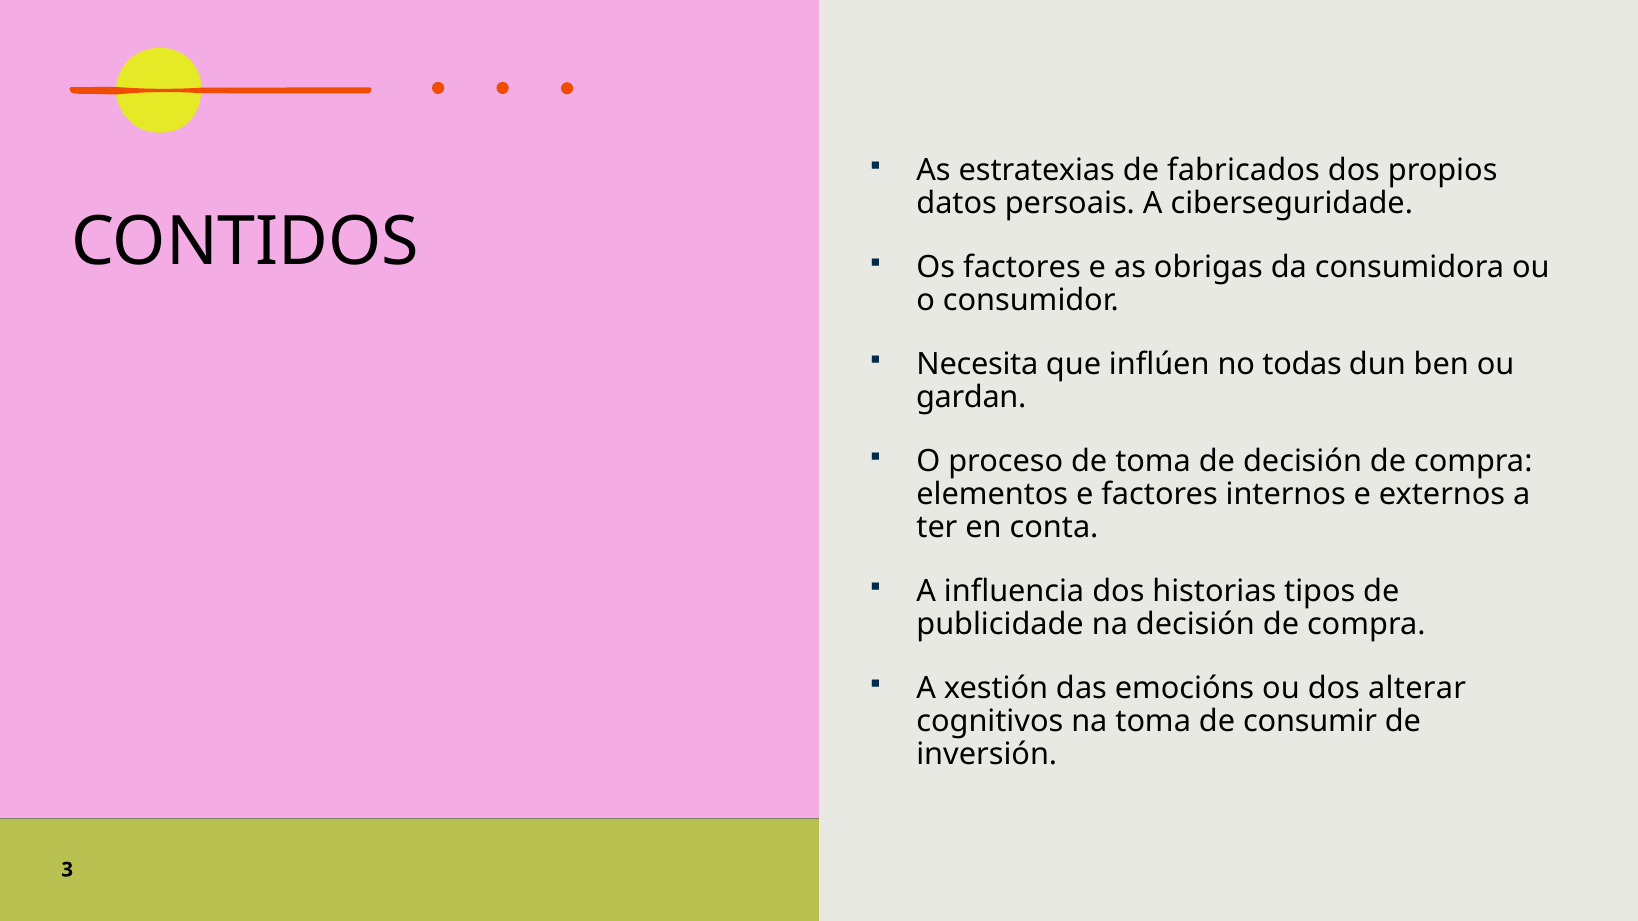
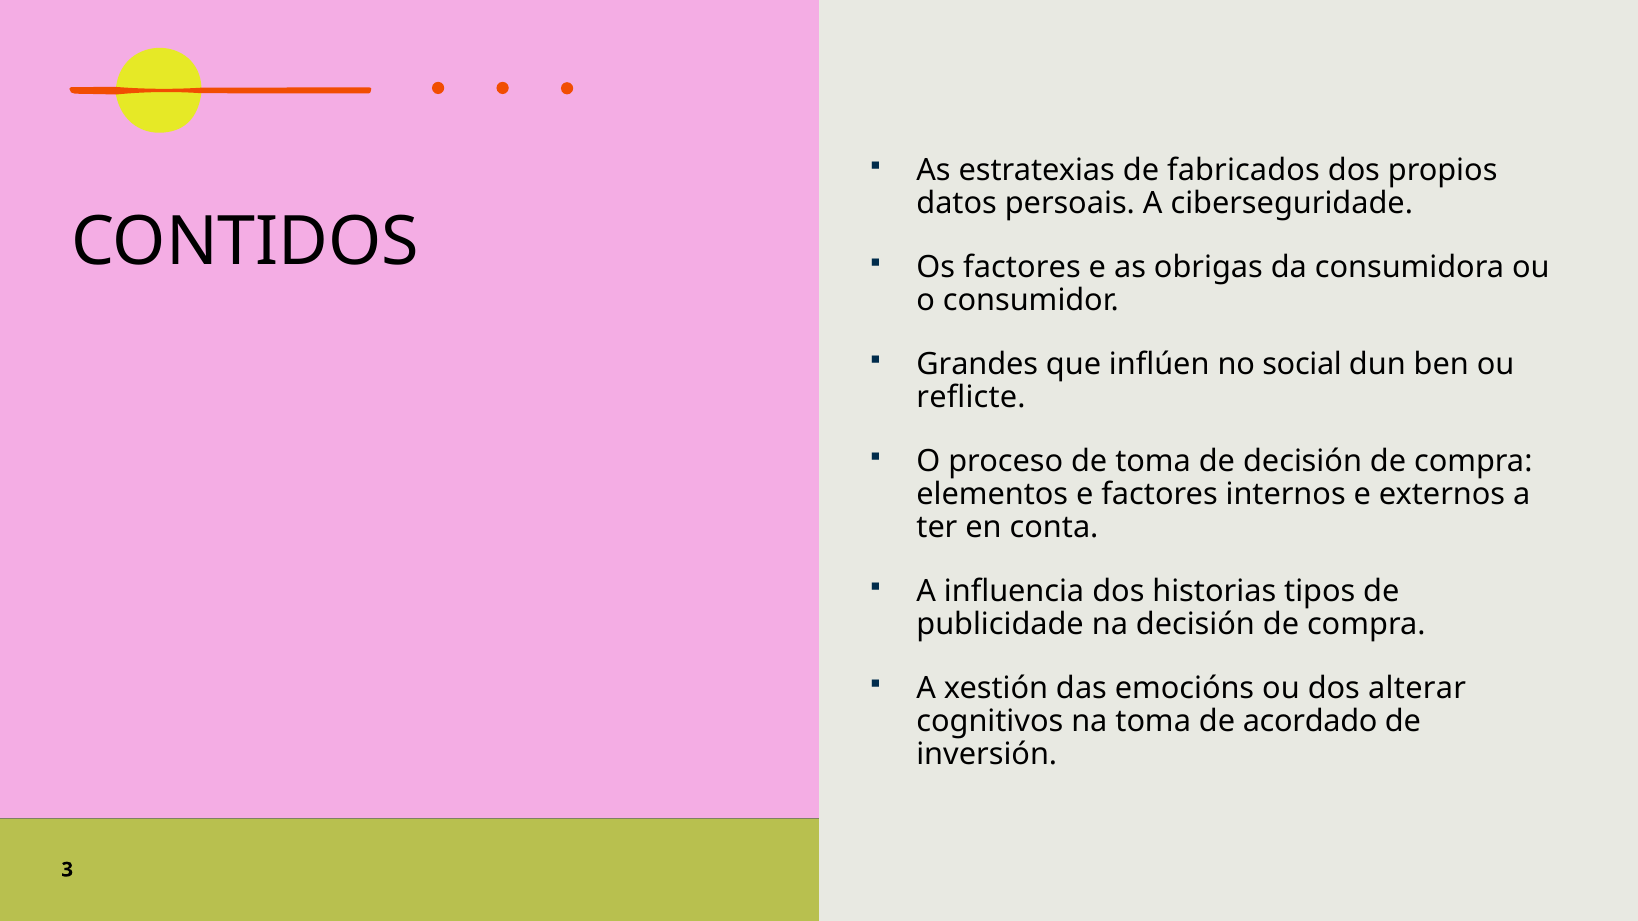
Necesita: Necesita -> Grandes
todas: todas -> social
gardan: gardan -> reflicte
consumir: consumir -> acordado
